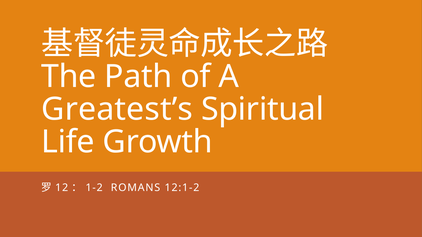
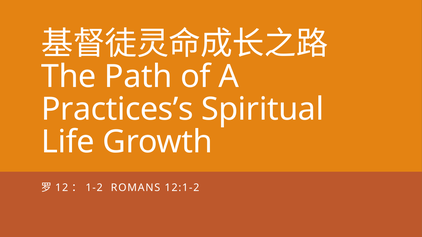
Greatest’s: Greatest’s -> Practices’s
